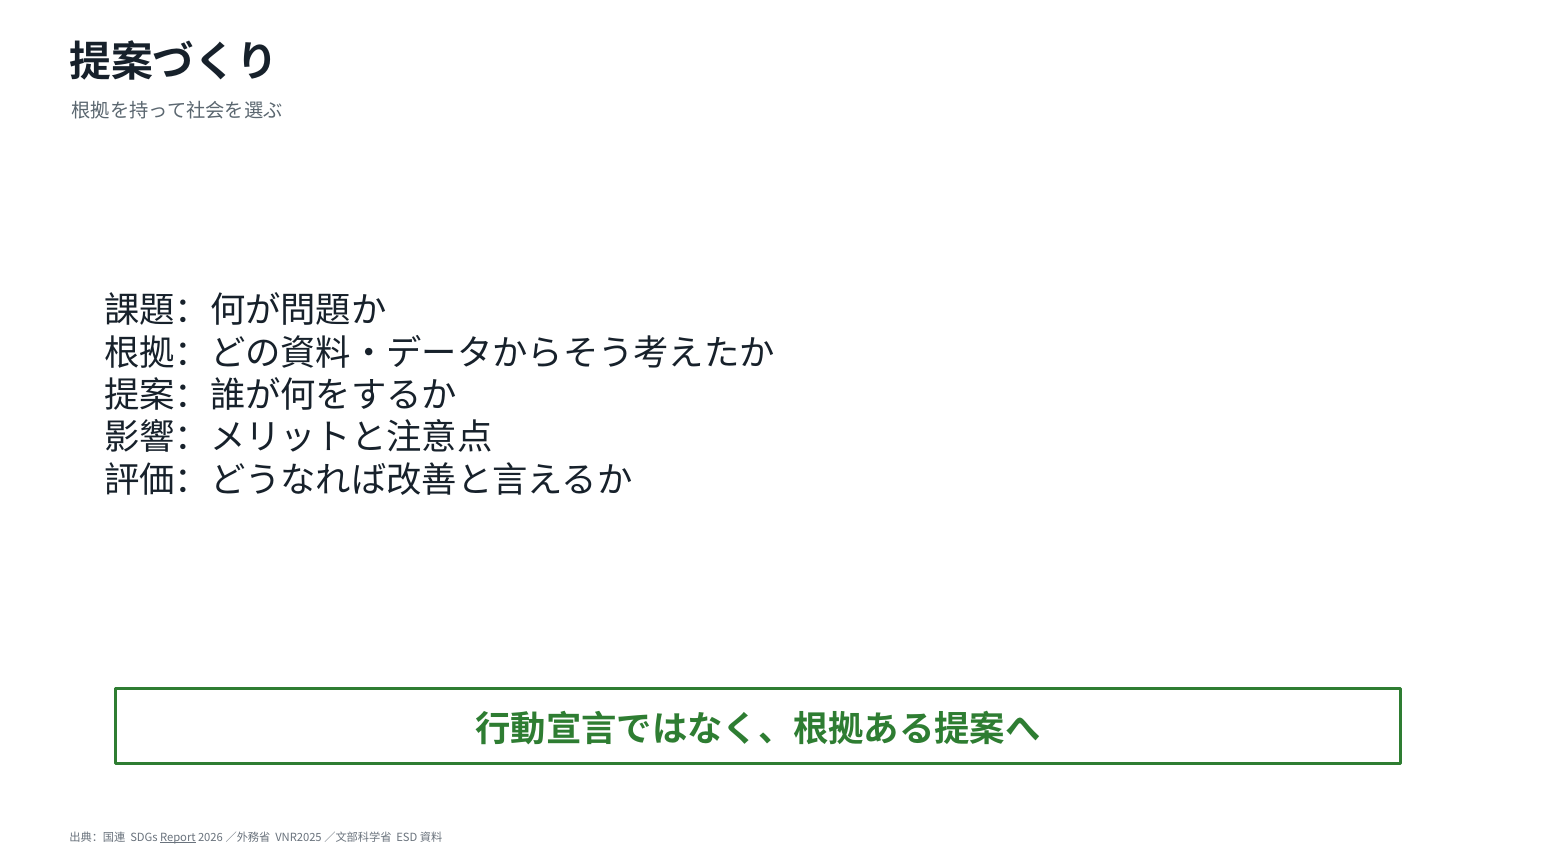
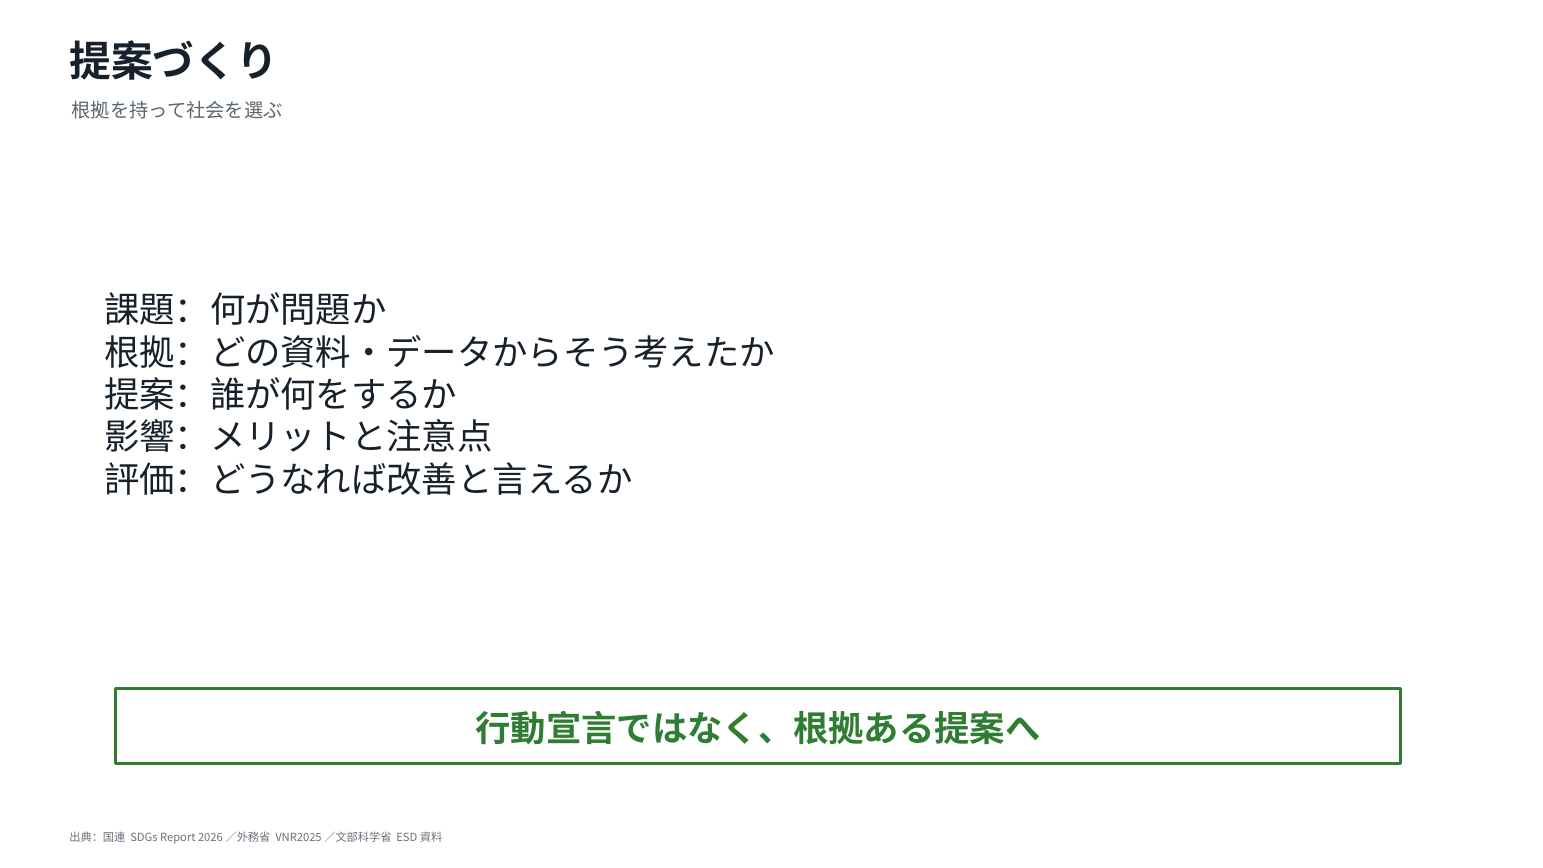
Report underline: present -> none
